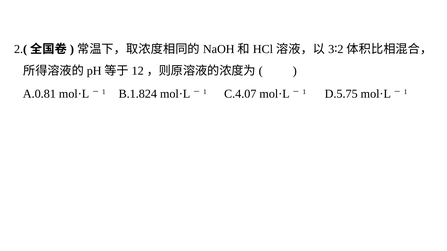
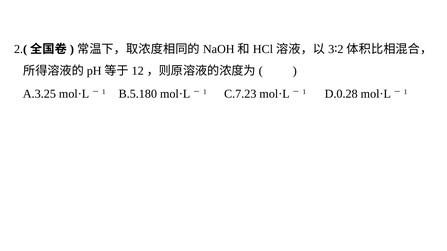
A.0.81: A.0.81 -> A.3.25
B.1.824: B.1.824 -> B.5.180
C.4.07: C.4.07 -> C.7.23
D.5.75: D.5.75 -> D.0.28
